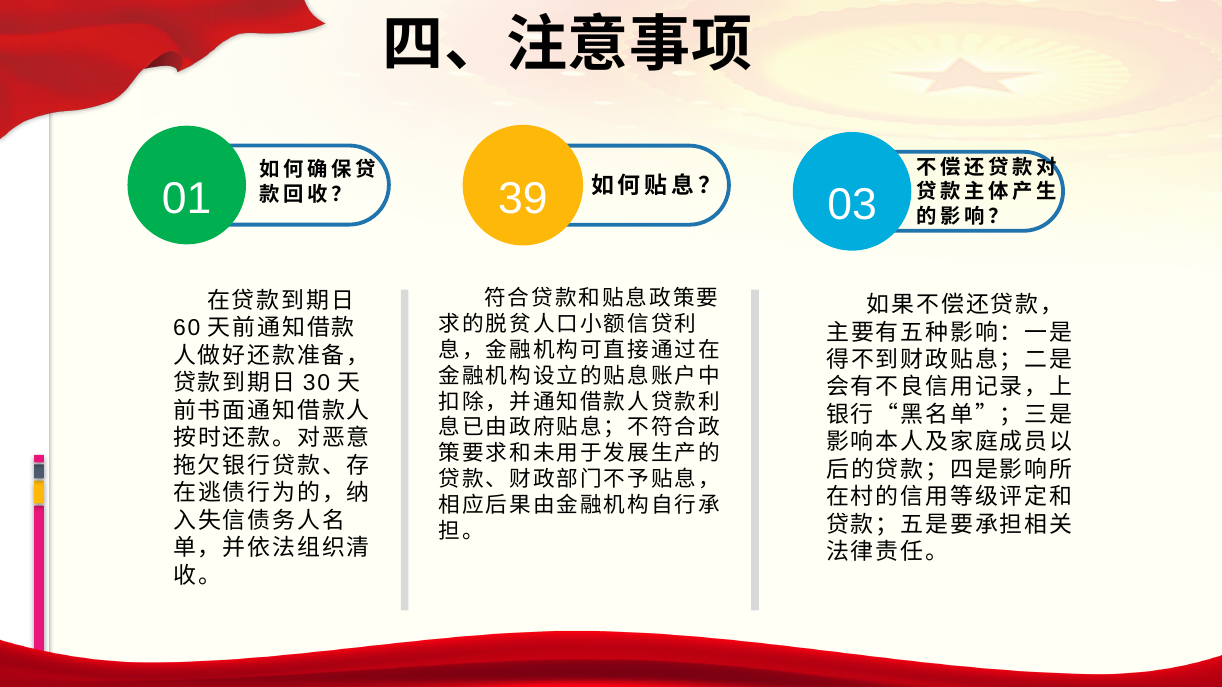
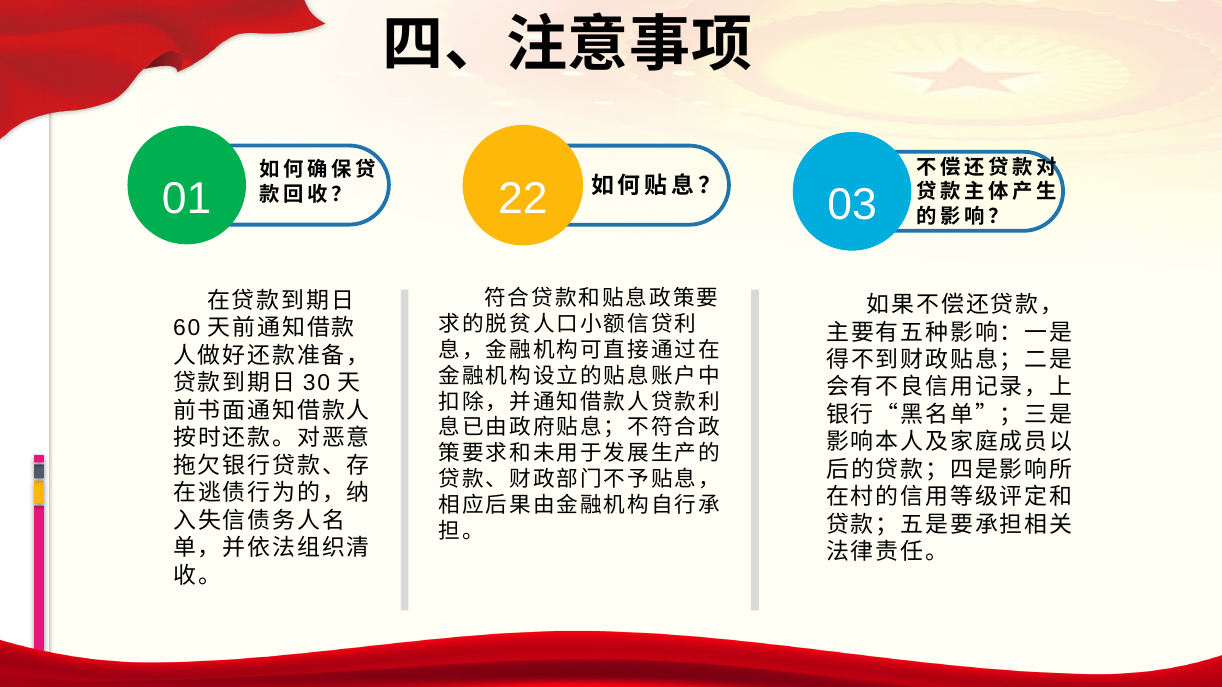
39: 39 -> 22
